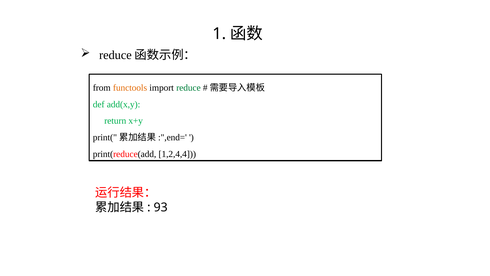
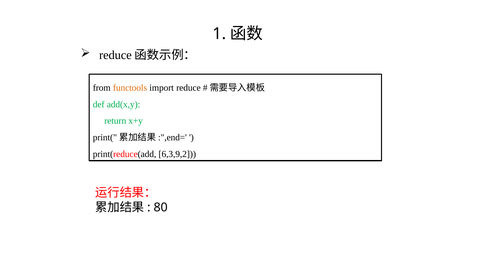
reduce colour: green -> black
1,2,4,4: 1,2,4,4 -> 6,3,9,2
93: 93 -> 80
